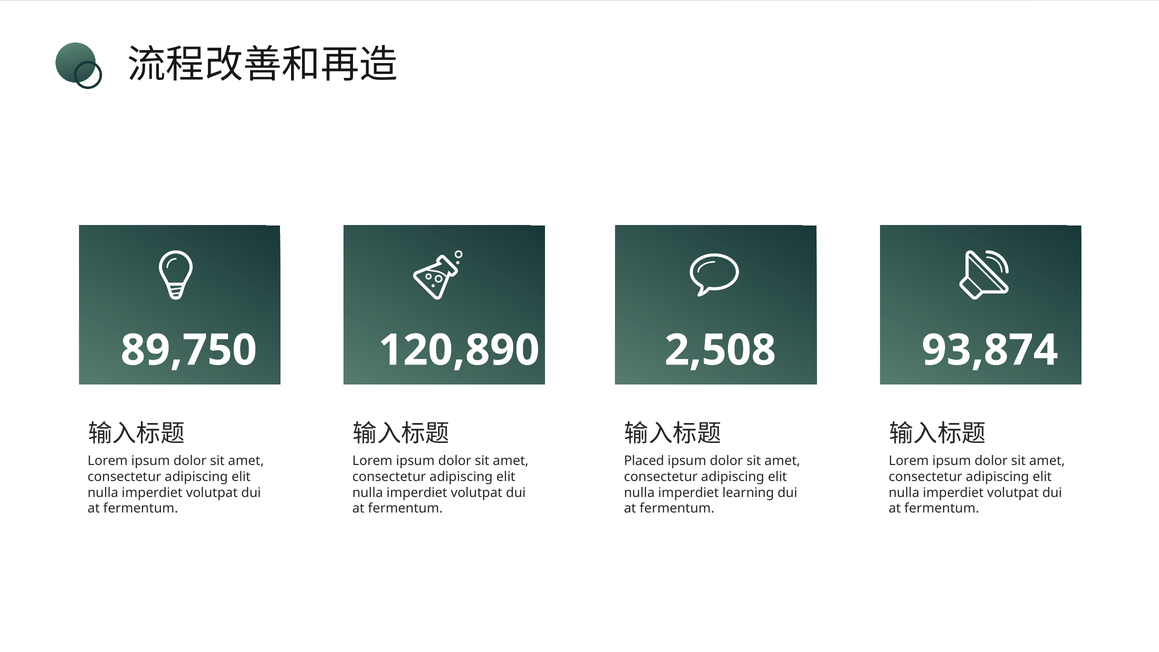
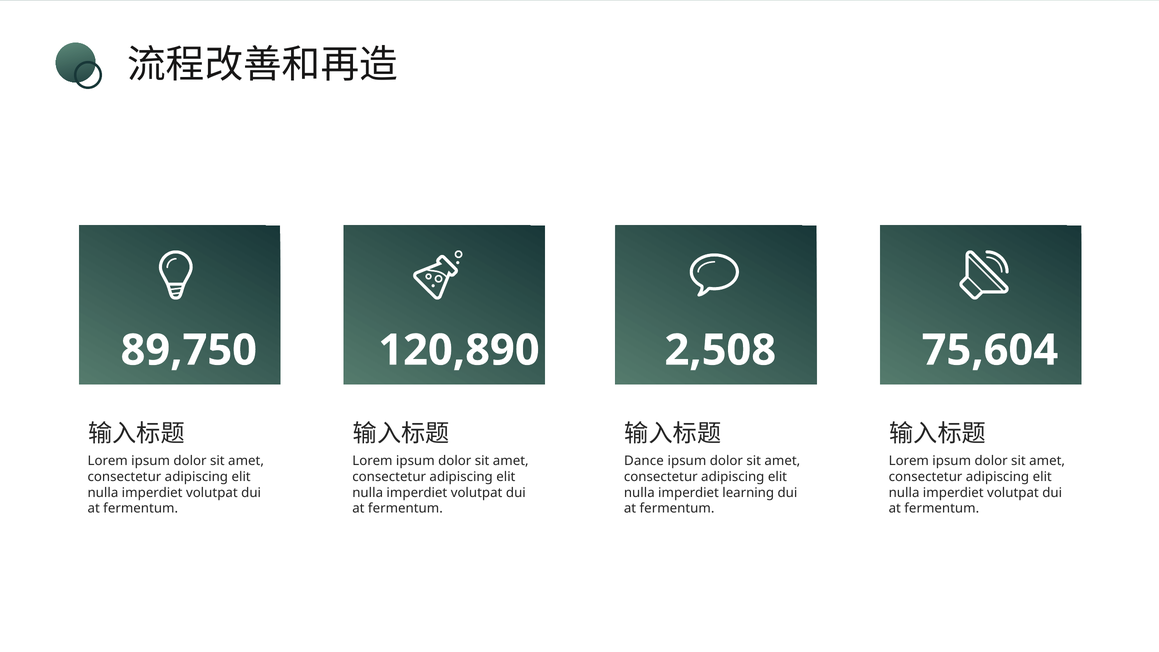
93,874: 93,874 -> 75,604
Placed: Placed -> Dance
